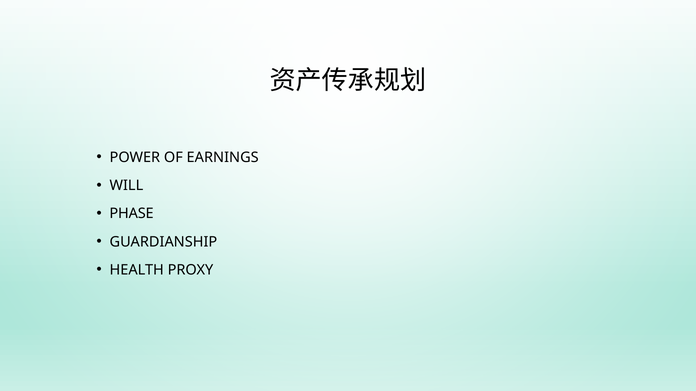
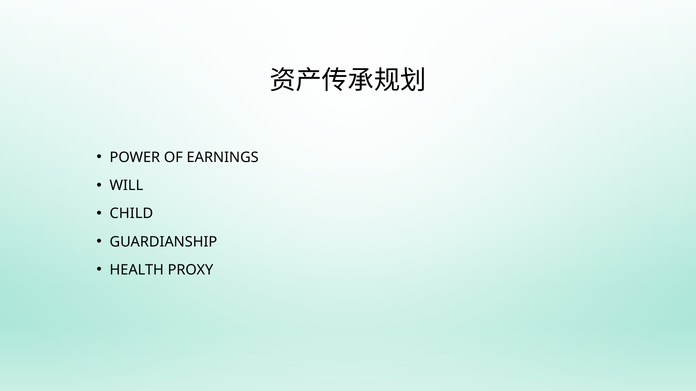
PHASE: PHASE -> CHILD
